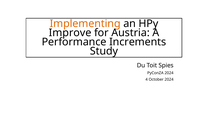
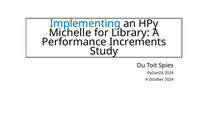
Implementing colour: orange -> blue
Improve: Improve -> Michelle
Austria: Austria -> Library
